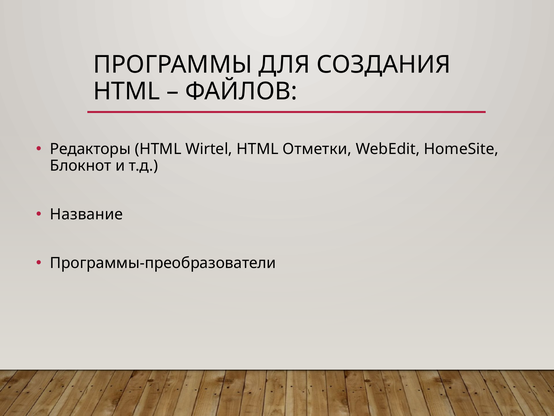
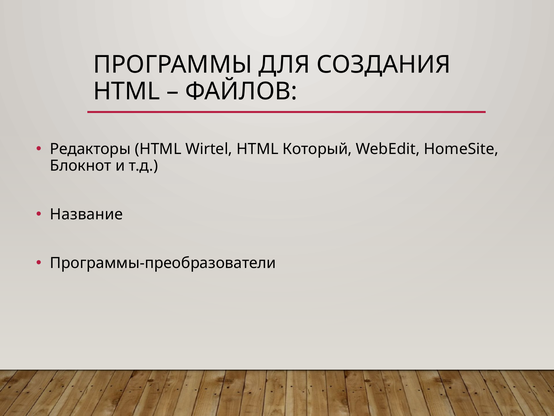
Отметки: Отметки -> Который
